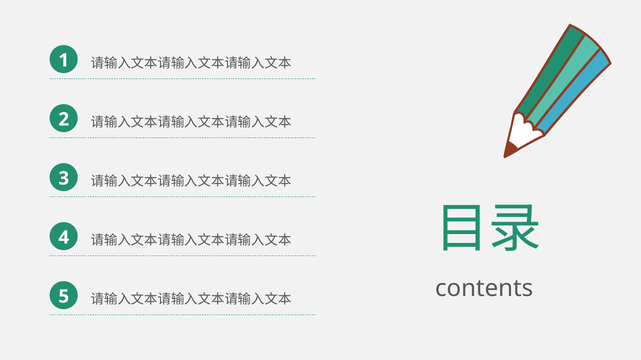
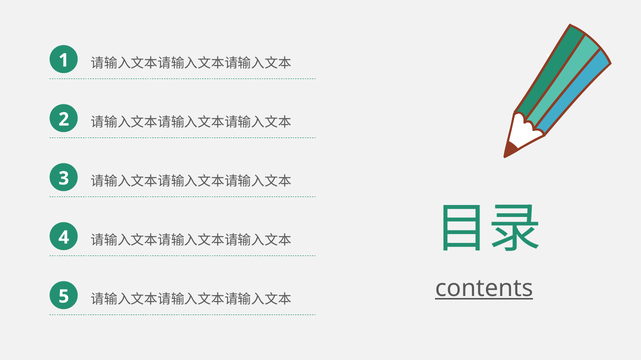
contents underline: none -> present
